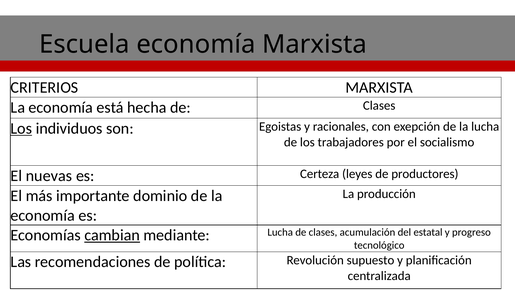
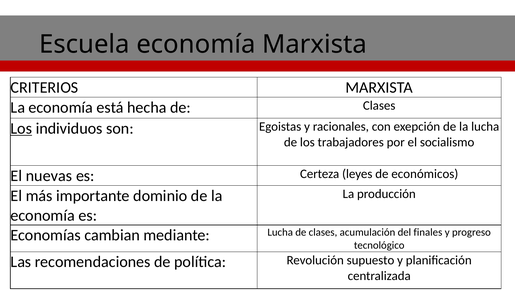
productores: productores -> económicos
cambian underline: present -> none
estatal: estatal -> finales
